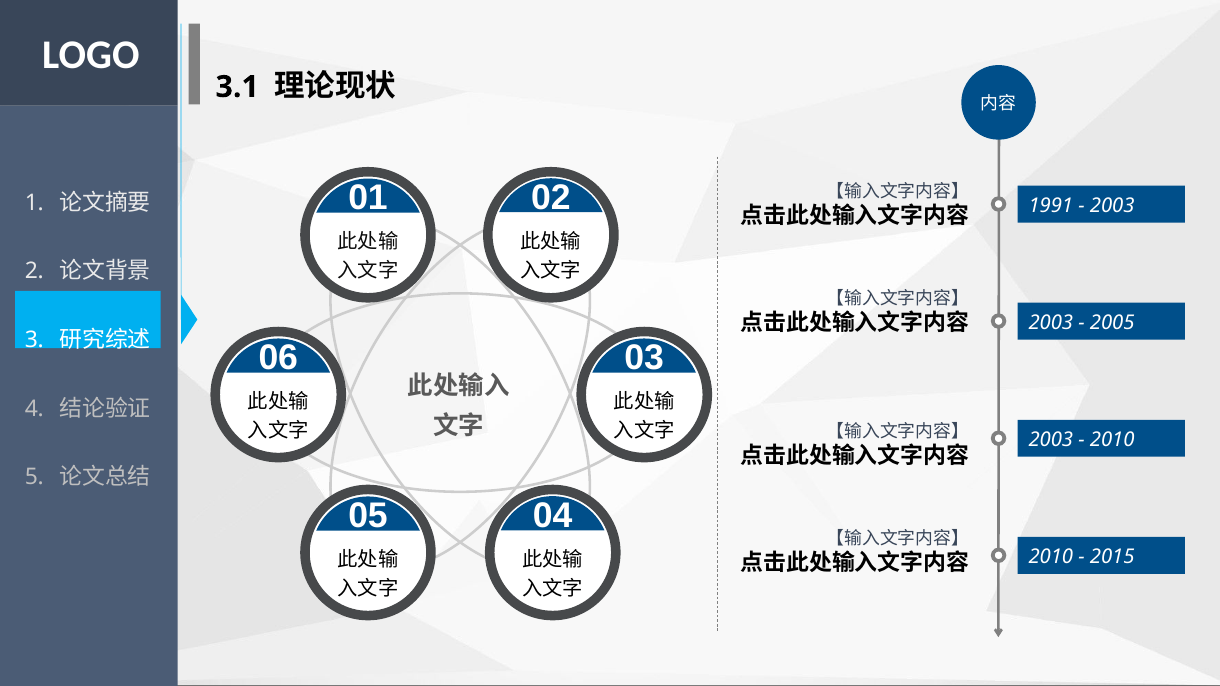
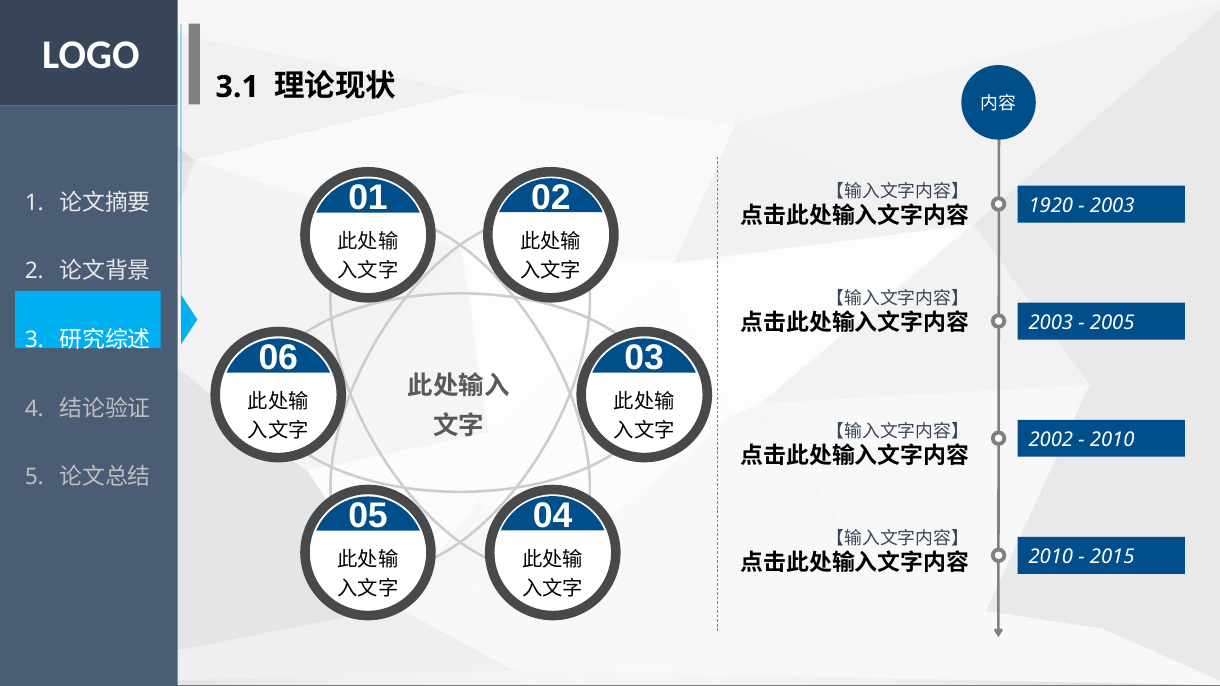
1991: 1991 -> 1920
2003 at (1051, 440): 2003 -> 2002
